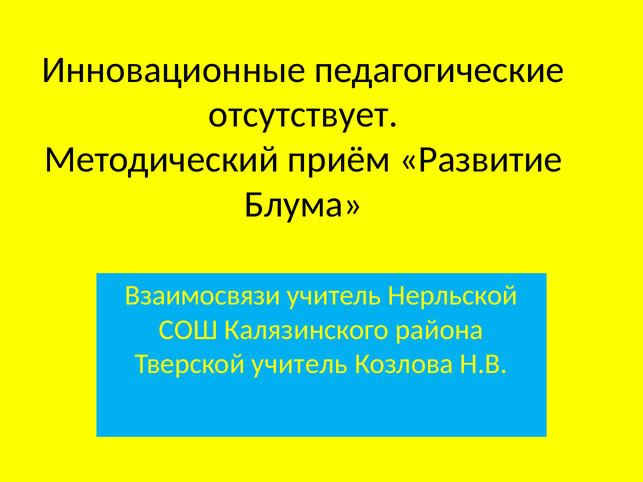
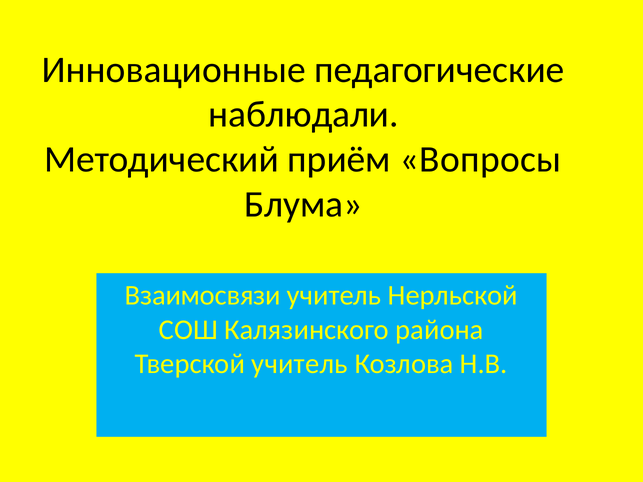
отсутствует: отсутствует -> наблюдали
Развитие: Развитие -> Вопросы
